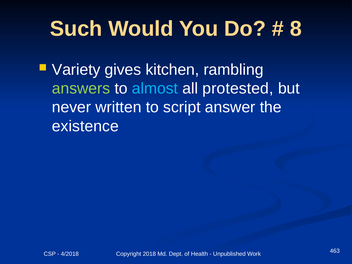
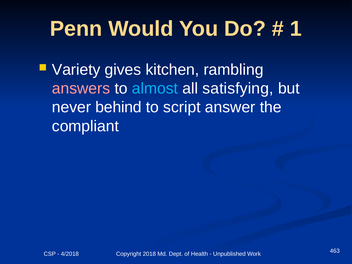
Such: Such -> Penn
8: 8 -> 1
answers colour: light green -> pink
protested: protested -> satisfying
written: written -> behind
existence: existence -> compliant
